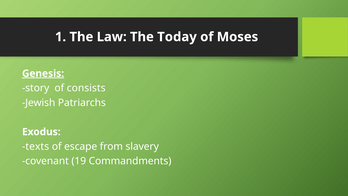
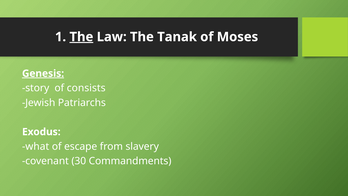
The at (81, 37) underline: none -> present
Today: Today -> Tanak
texts: texts -> what
19: 19 -> 30
